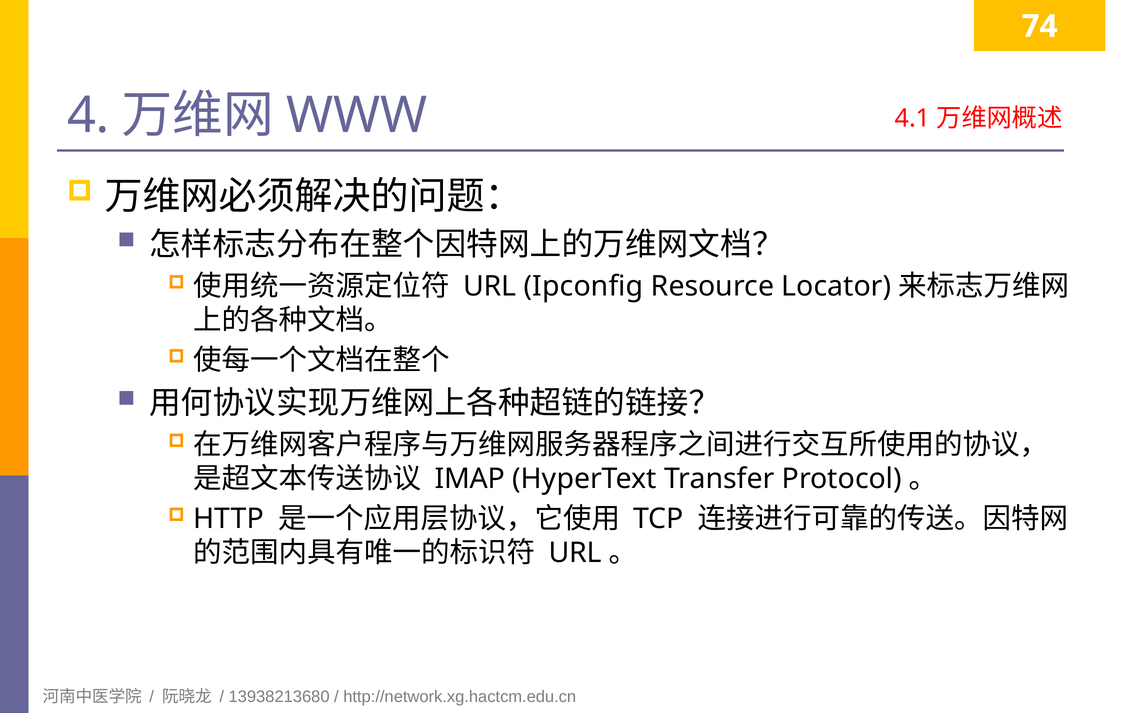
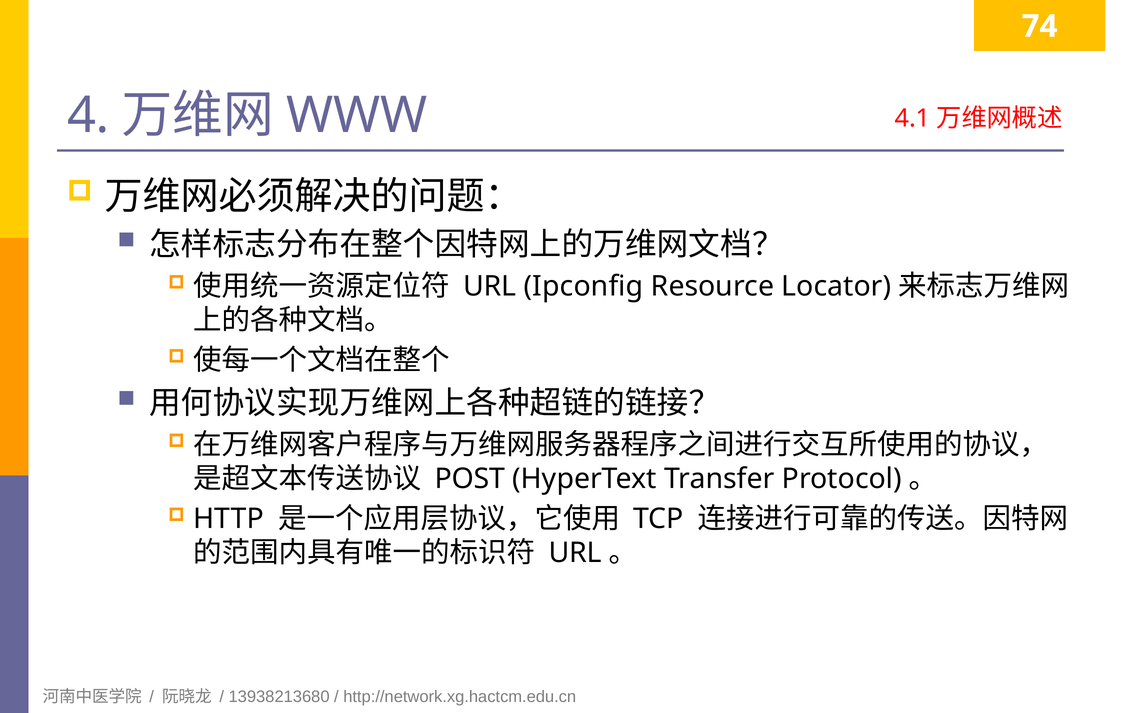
IMAP: IMAP -> POST
